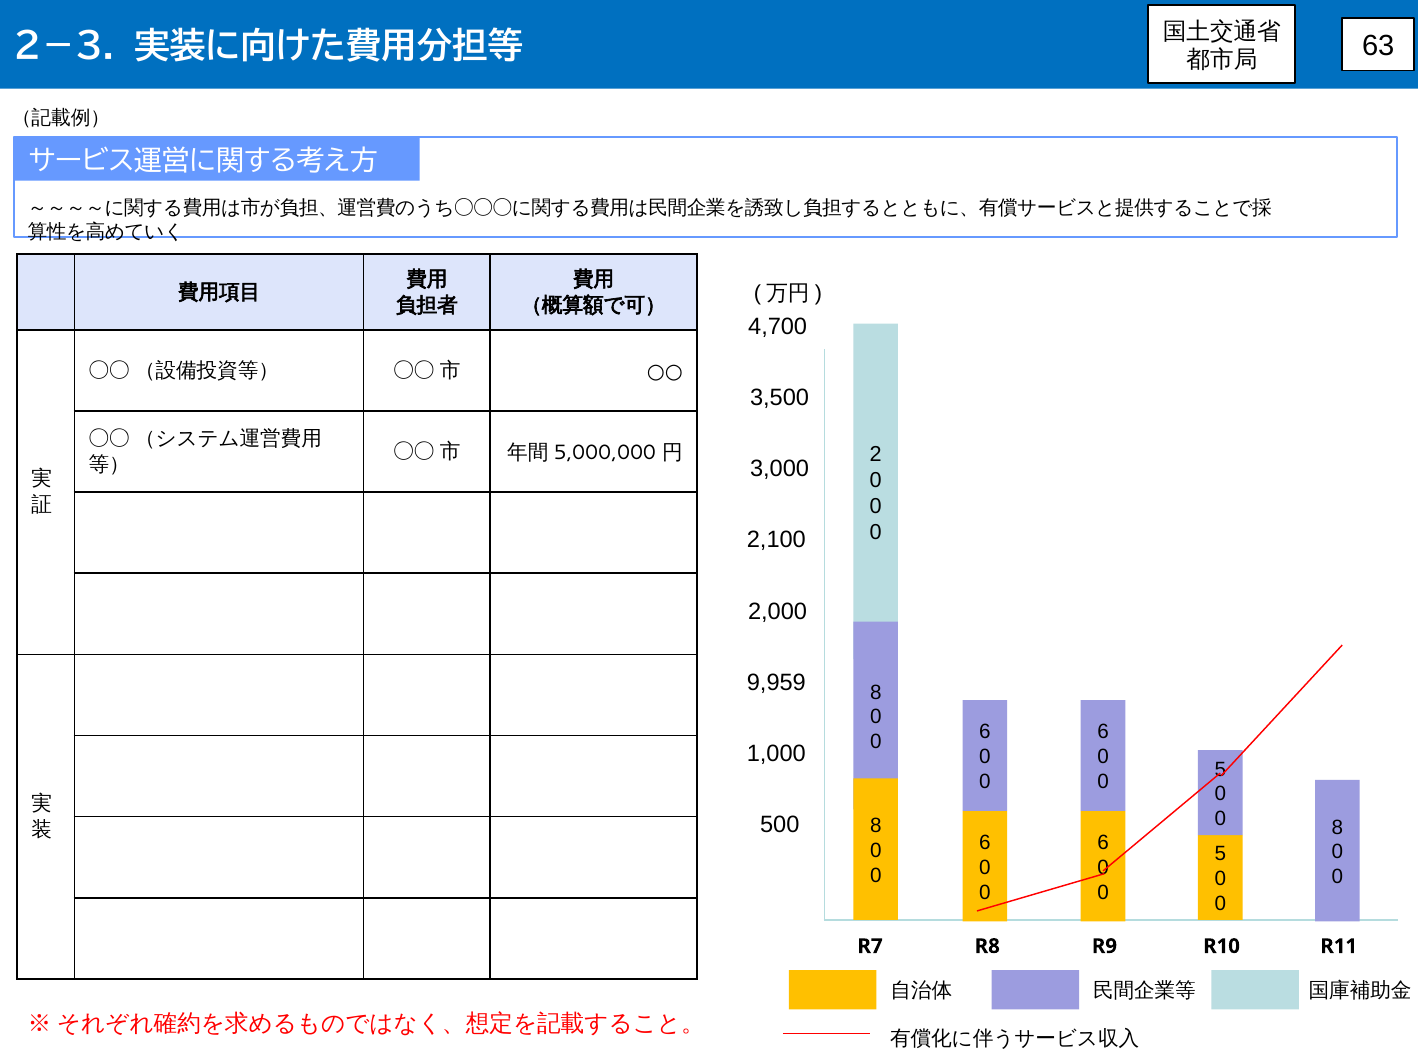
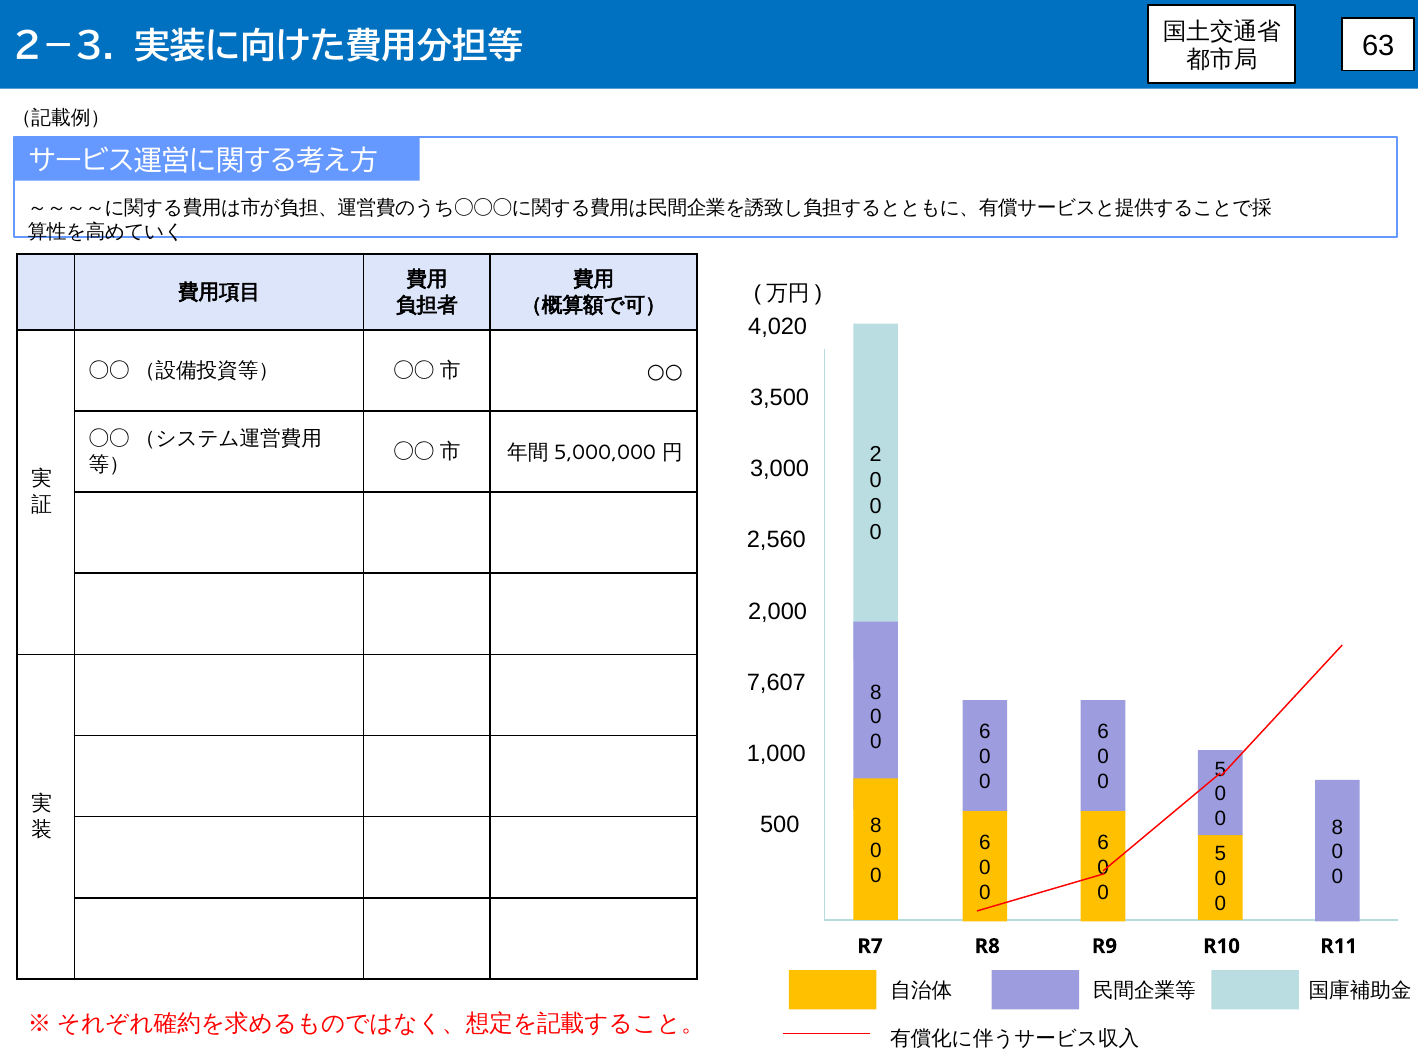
4,700: 4,700 -> 4,020
2,100: 2,100 -> 2,560
9,959: 9,959 -> 7,607
